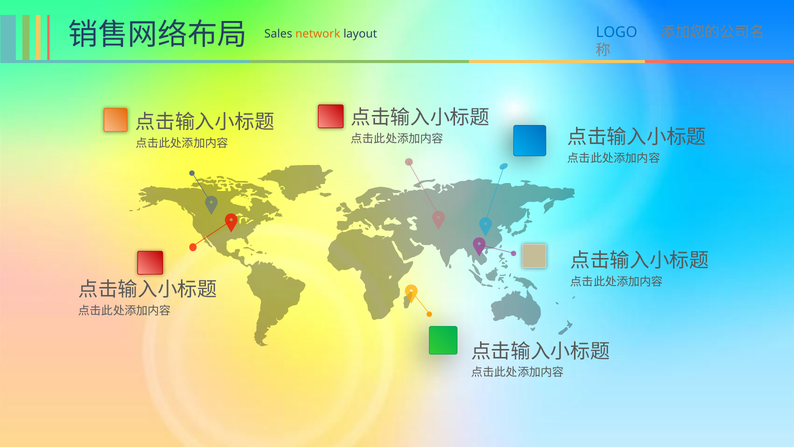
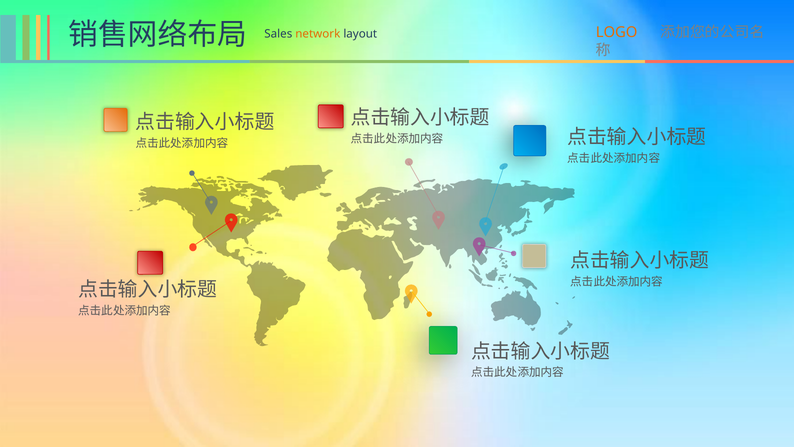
LOGO colour: blue -> orange
